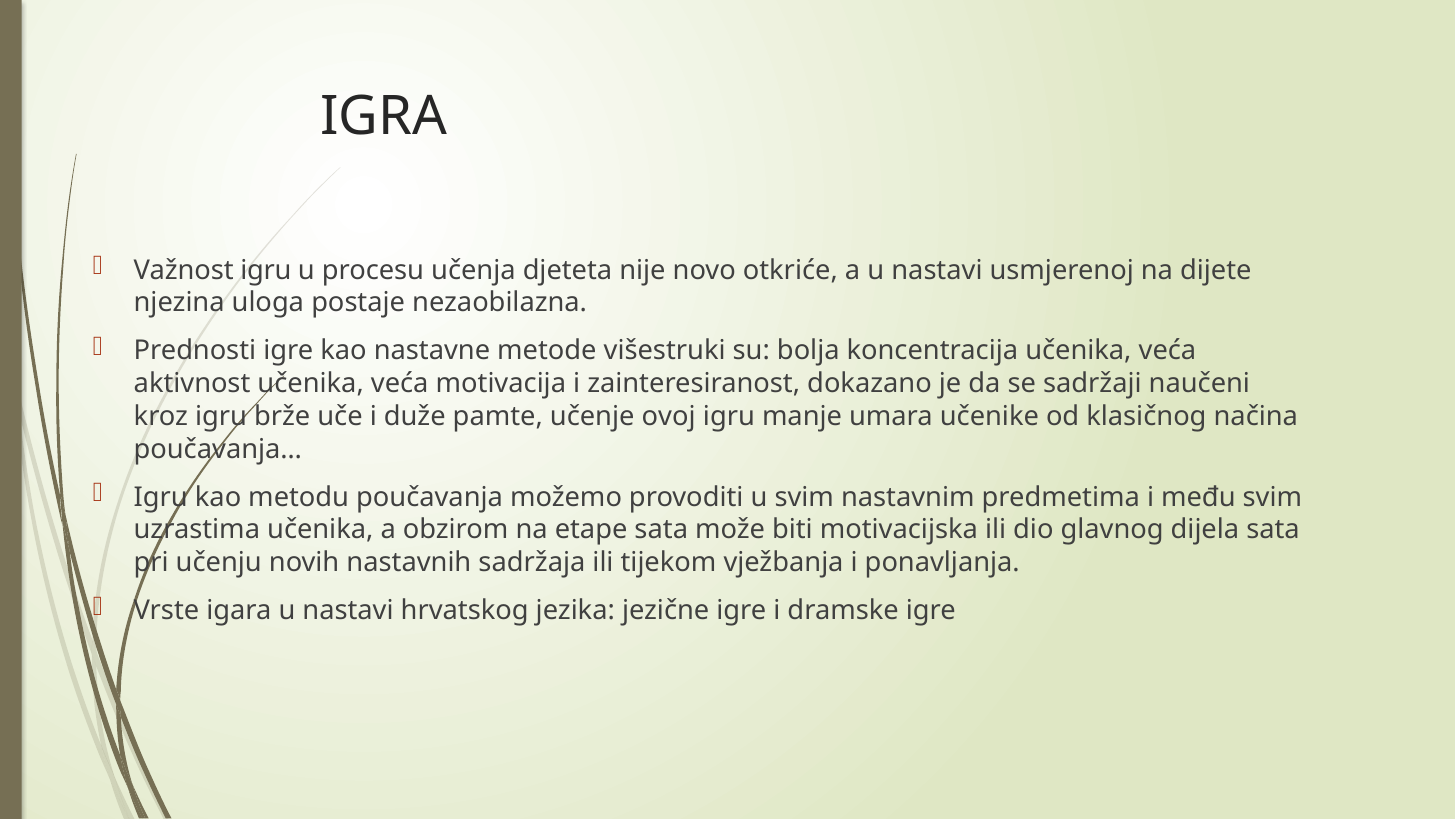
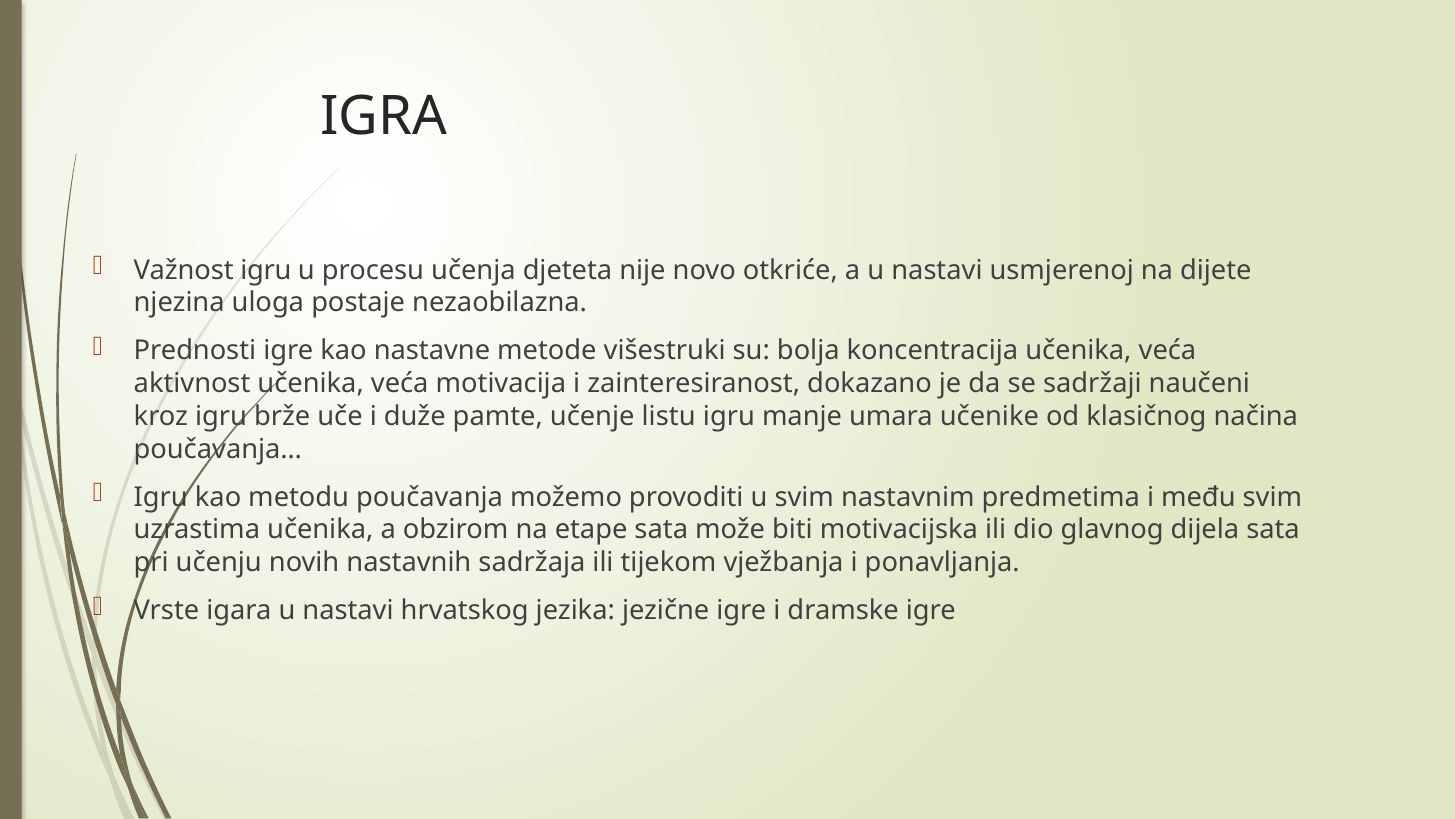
ovoj: ovoj -> listu
